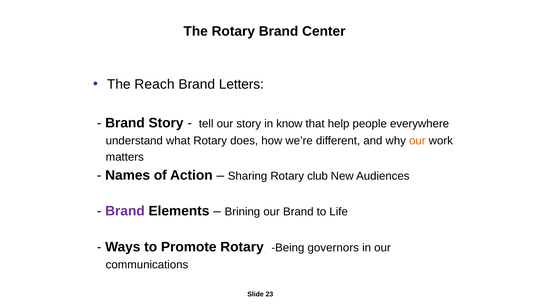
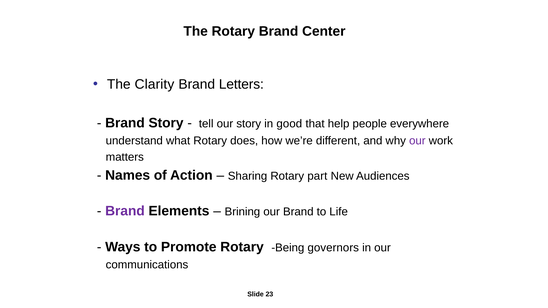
Reach: Reach -> Clarity
know: know -> good
our at (417, 141) colour: orange -> purple
club: club -> part
